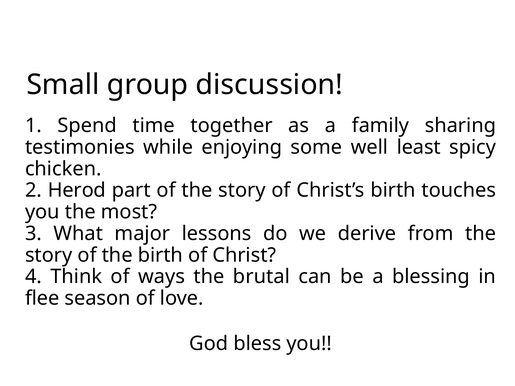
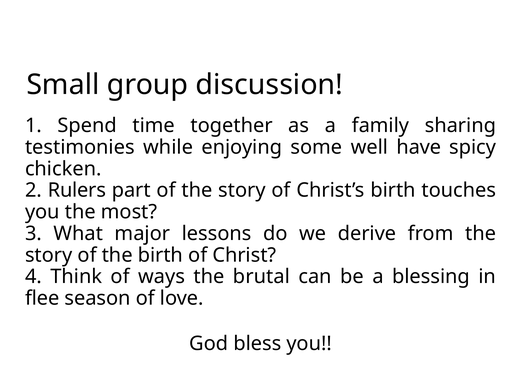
least: least -> have
Herod: Herod -> Rulers
